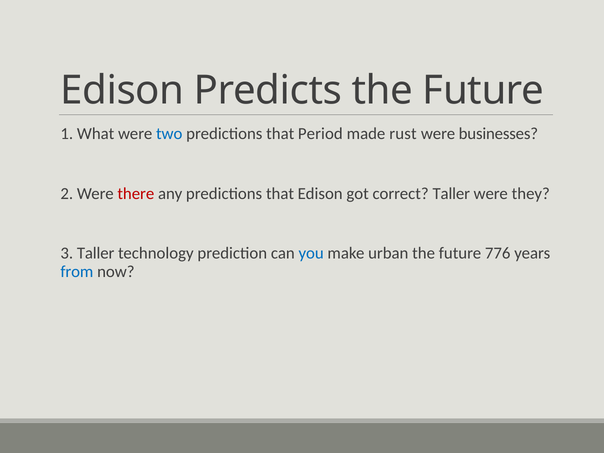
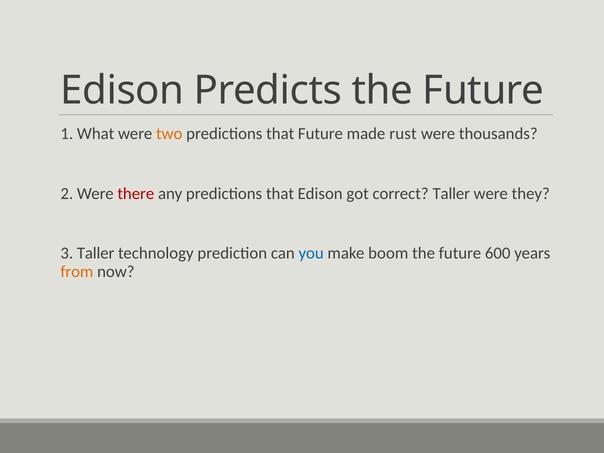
two colour: blue -> orange
that Period: Period -> Future
businesses: businesses -> thousands
urban: urban -> boom
776: 776 -> 600
from colour: blue -> orange
